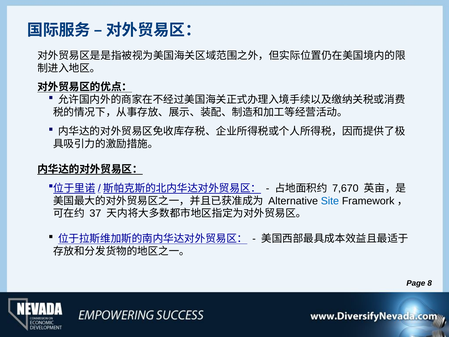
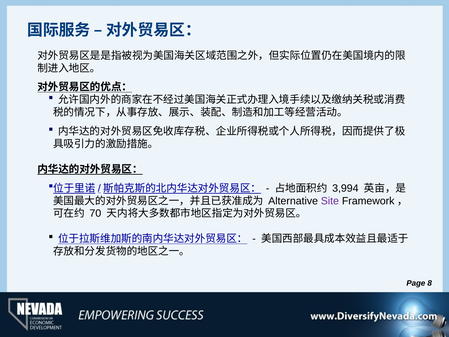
7,670: 7,670 -> 3,994
Site colour: blue -> purple
37: 37 -> 70
